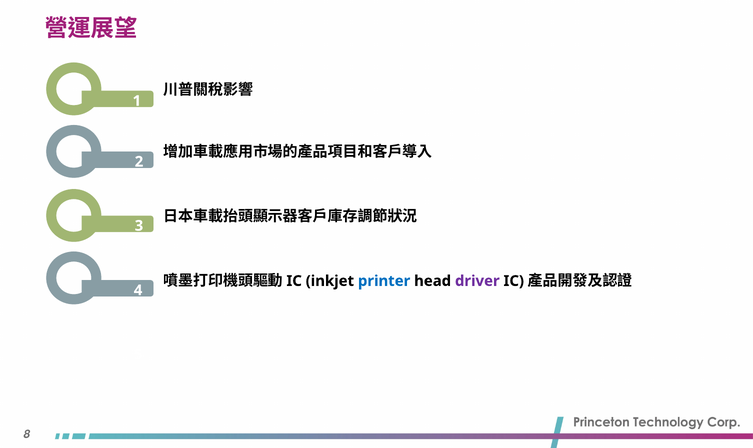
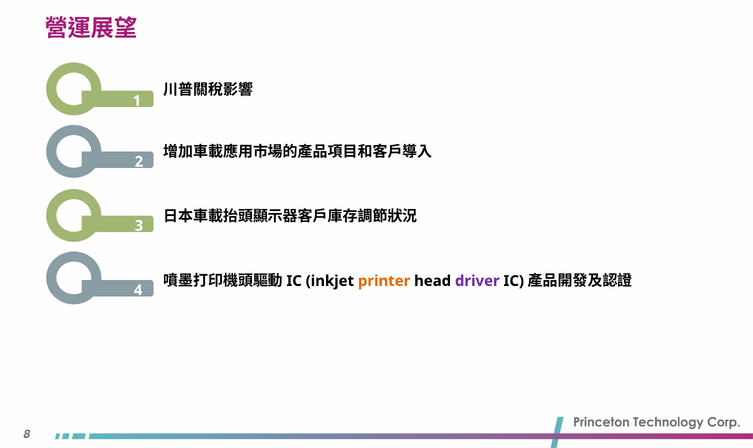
printer colour: blue -> orange
